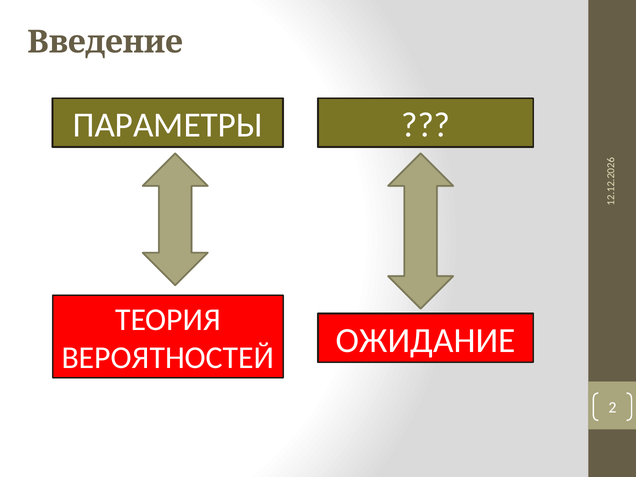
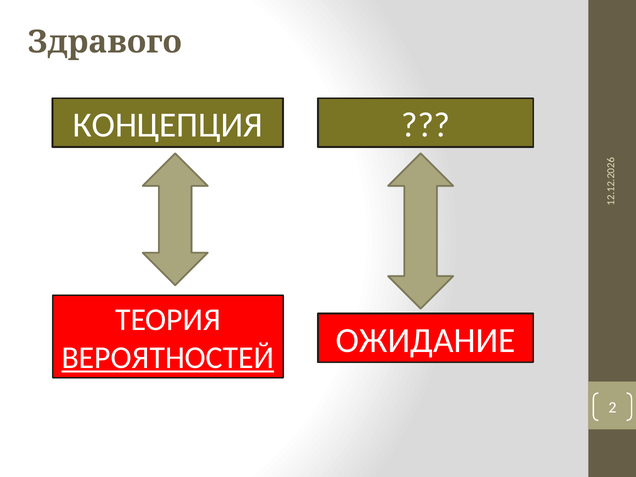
Введение: Введение -> Здравого
ПАРАМЕТРЫ: ПАРАМЕТРЫ -> КОНЦЕПЦИЯ
ВЕРОЯТНОСТЕЙ underline: none -> present
